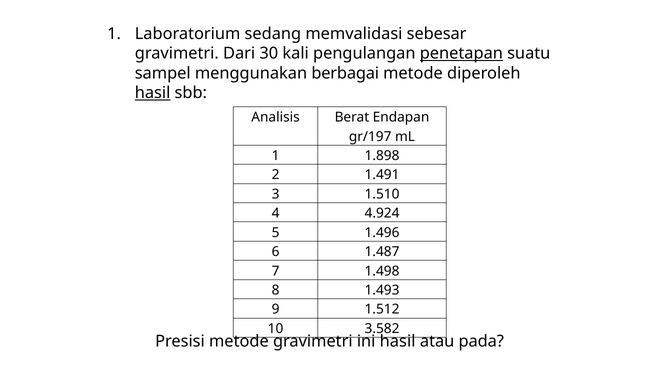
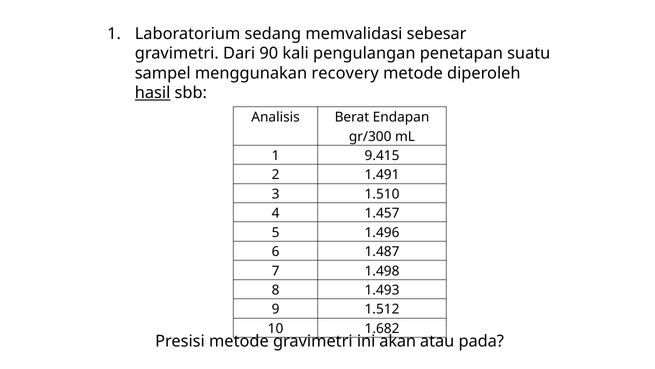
30: 30 -> 90
penetapan underline: present -> none
berbagai: berbagai -> recovery
gr/197: gr/197 -> gr/300
1.898: 1.898 -> 9.415
4.924: 4.924 -> 1.457
3.582: 3.582 -> 1.682
ini hasil: hasil -> akan
